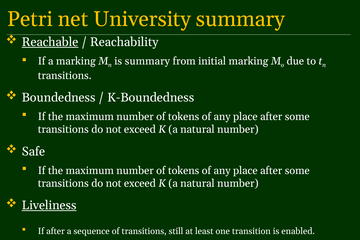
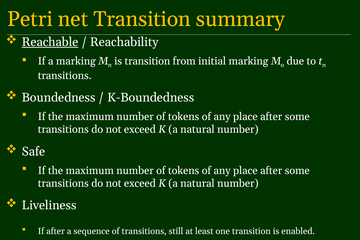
net University: University -> Transition
is summary: summary -> transition
Liveliness underline: present -> none
